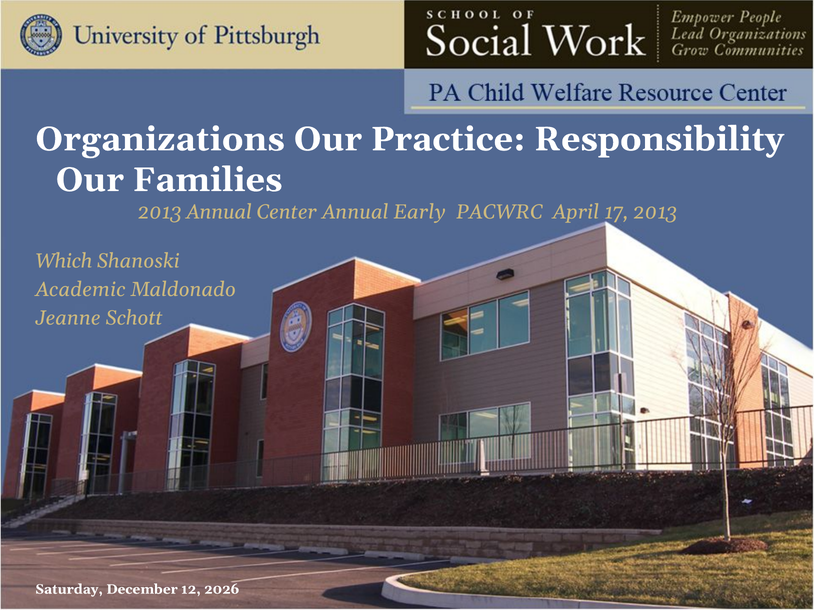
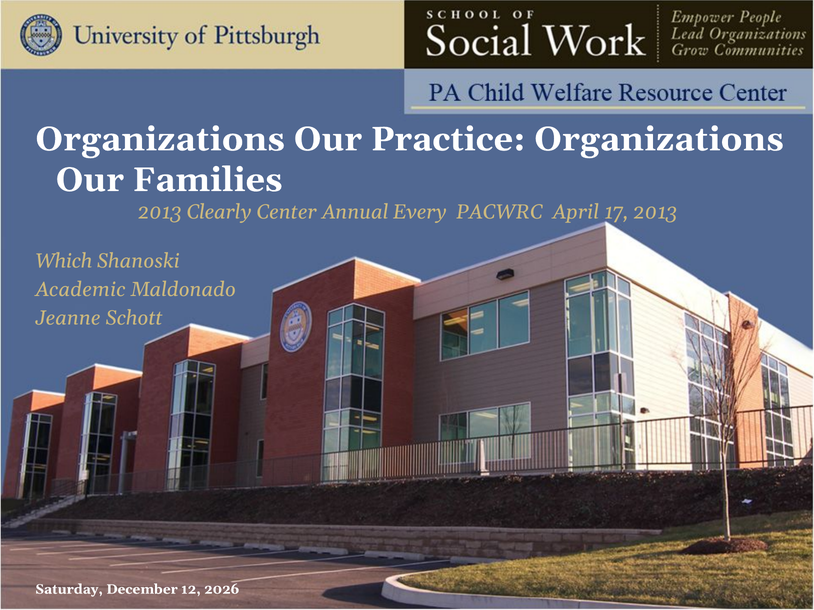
Practice Responsibility: Responsibility -> Organizations
2013 Annual: Annual -> Clearly
Early: Early -> Every
